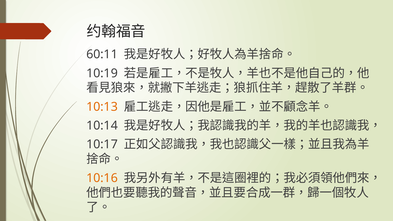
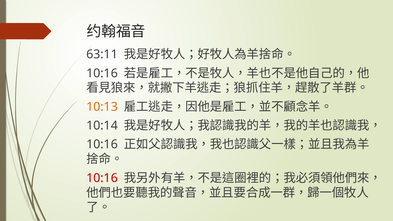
60:11: 60:11 -> 63:11
10:19 at (102, 73): 10:19 -> 10:16
10:17 at (102, 144): 10:17 -> 10:16
10:16 at (102, 178) colour: orange -> red
